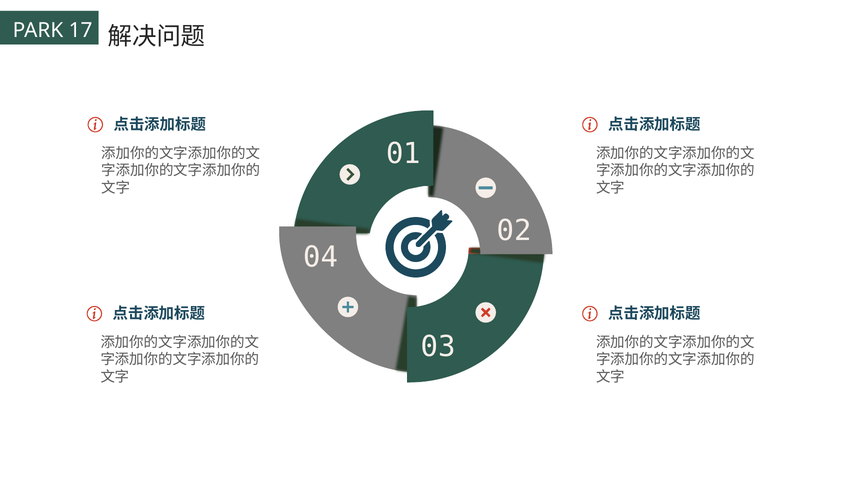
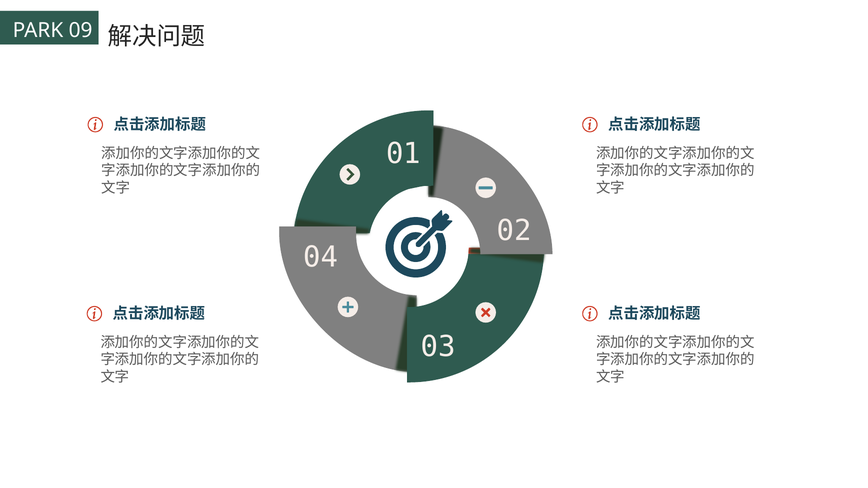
17: 17 -> 09
